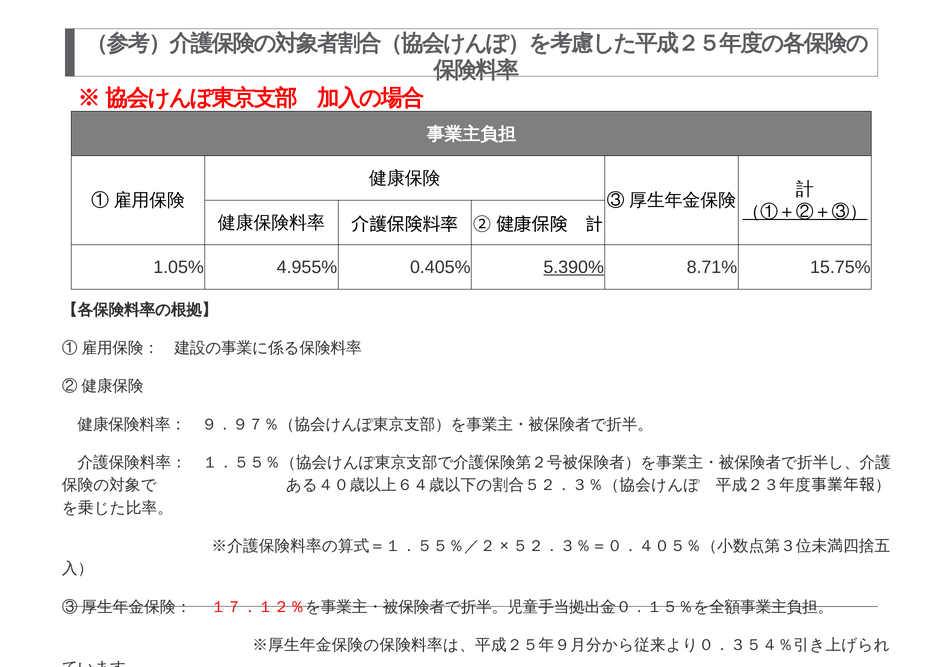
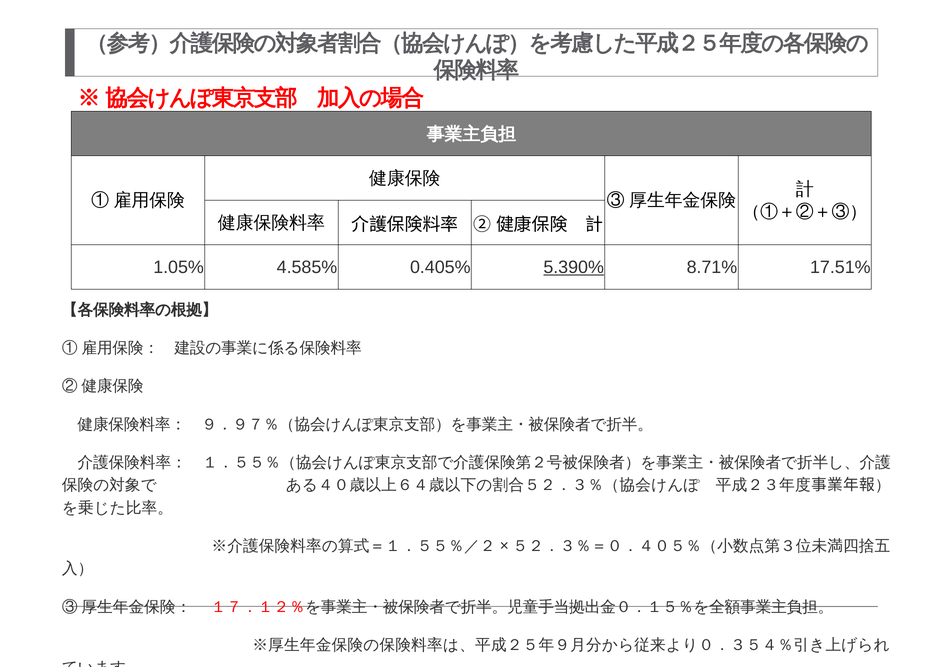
（①＋②＋③） underline: present -> none
4.955%: 4.955% -> 4.585%
15.75%: 15.75% -> 17.51%
